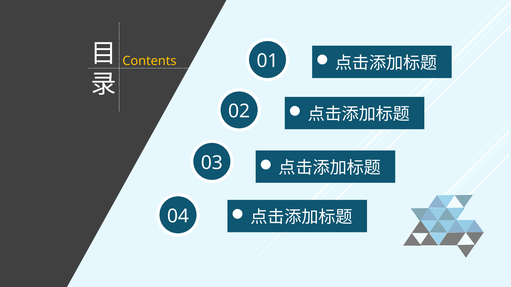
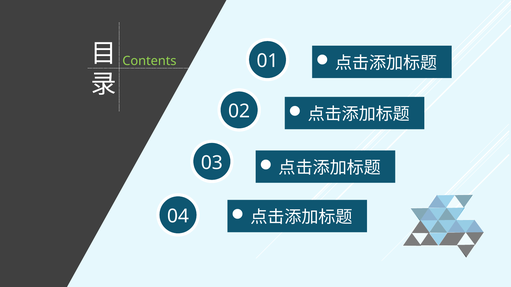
Contents colour: yellow -> light green
